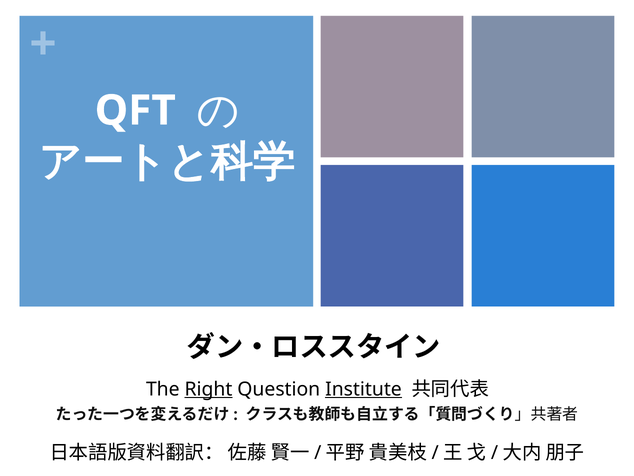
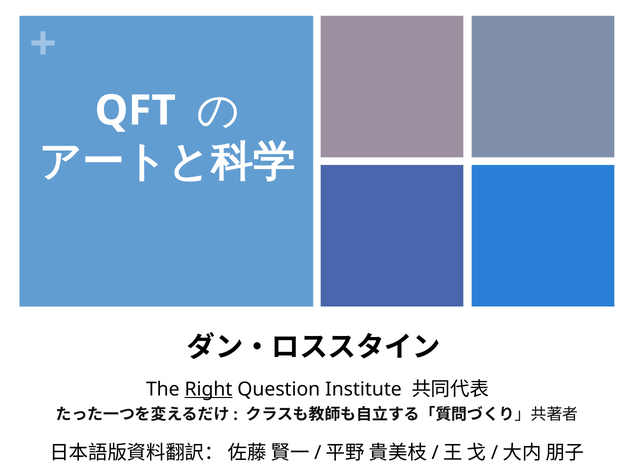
Institute underline: present -> none
